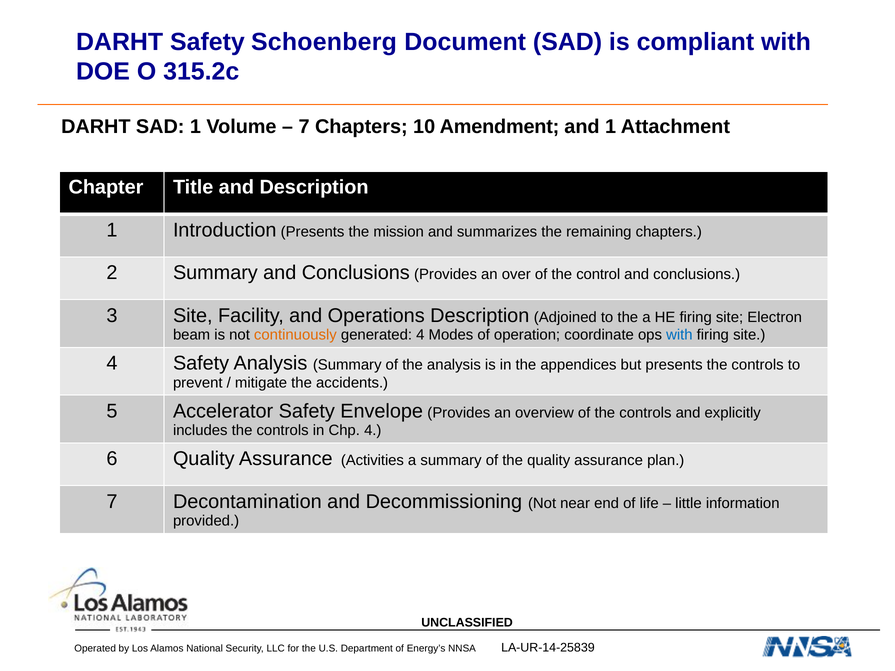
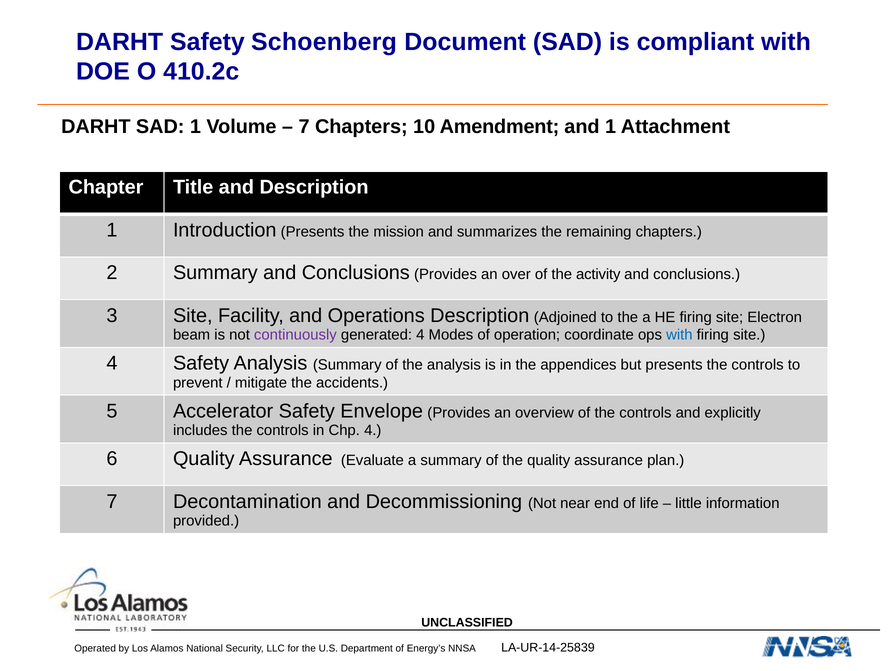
315.2c: 315.2c -> 410.2c
control: control -> activity
continuously colour: orange -> purple
Activities: Activities -> Evaluate
